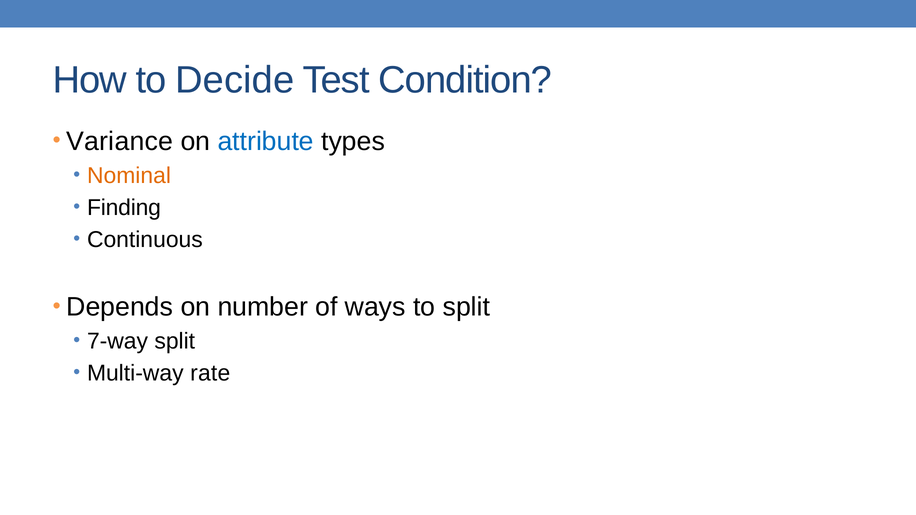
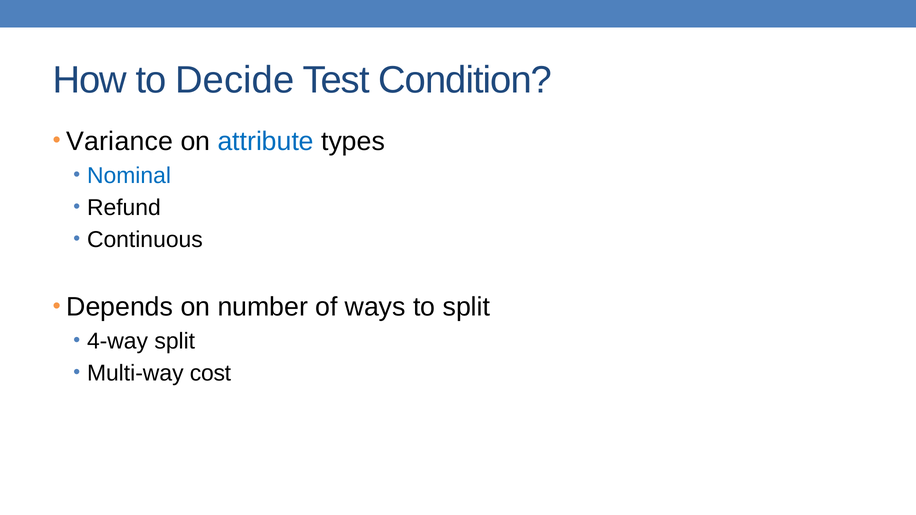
Nominal colour: orange -> blue
Finding: Finding -> Refund
7-way: 7-way -> 4-way
rate: rate -> cost
